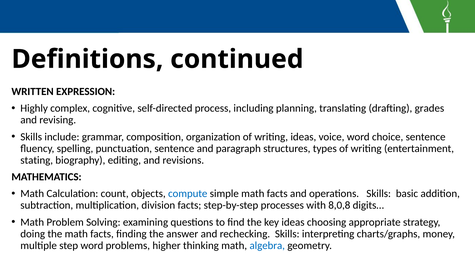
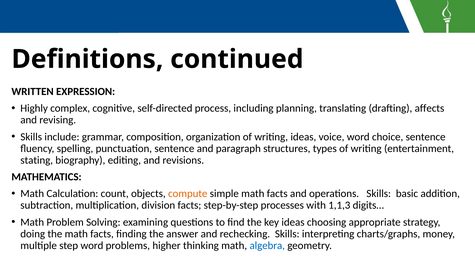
grades: grades -> affects
compute colour: blue -> orange
8,0,8: 8,0,8 -> 1,1,3
